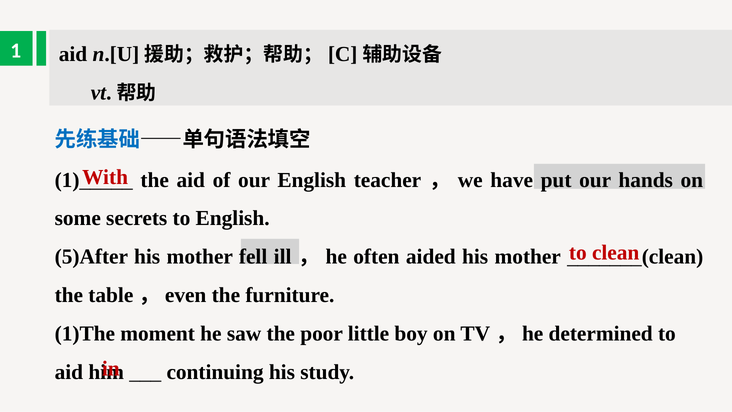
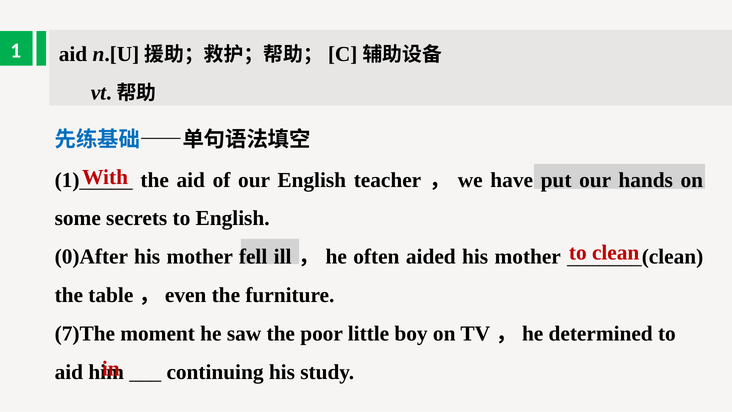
5)After: 5)After -> 0)After
1)The: 1)The -> 7)The
